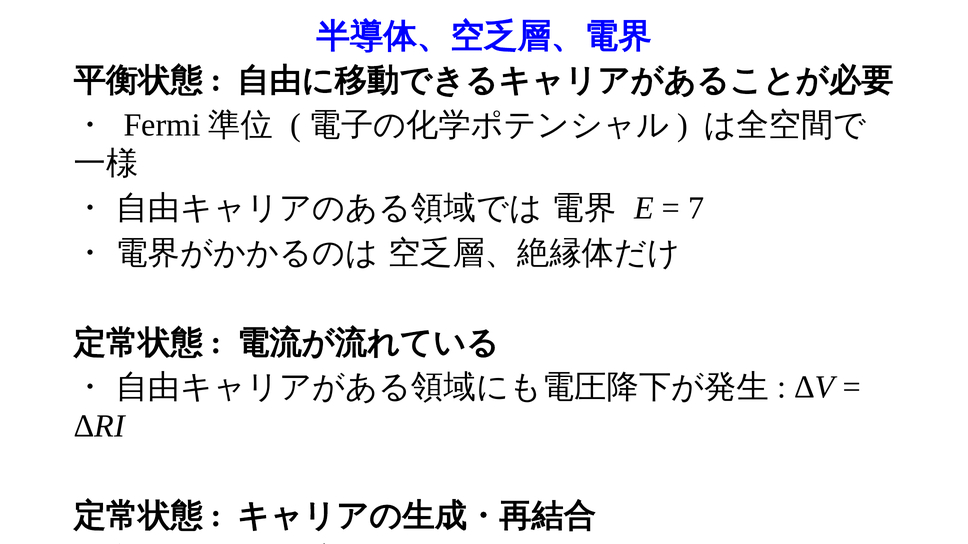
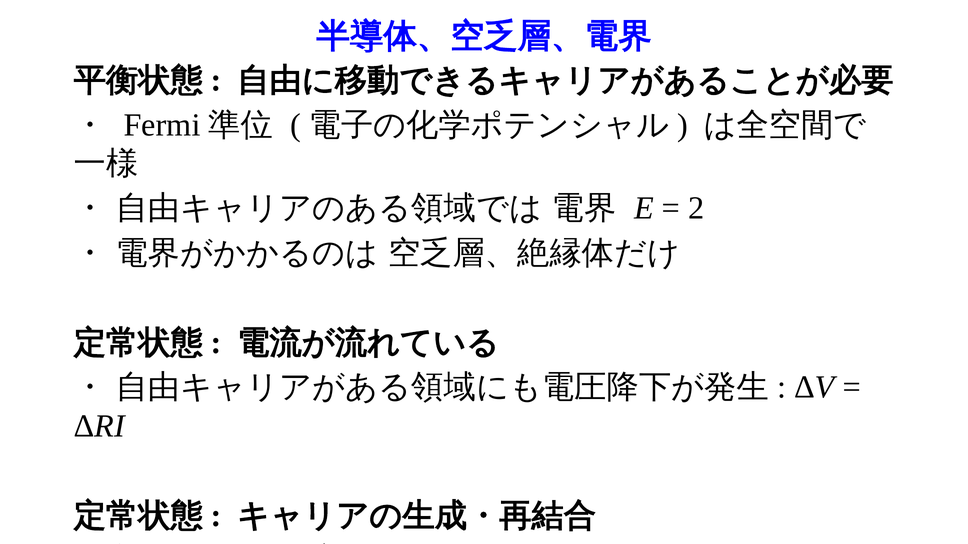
7: 7 -> 2
